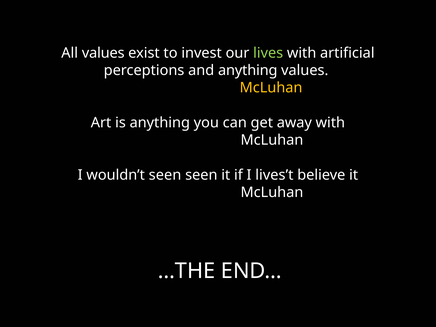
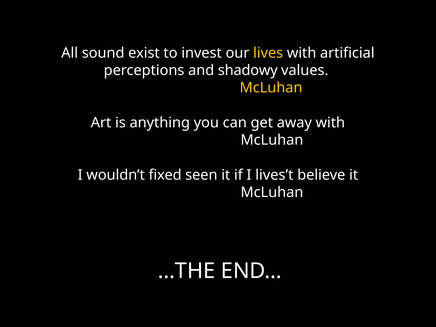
All values: values -> sound
lives colour: light green -> yellow
and anything: anything -> shadowy
wouldn’t seen: seen -> fixed
